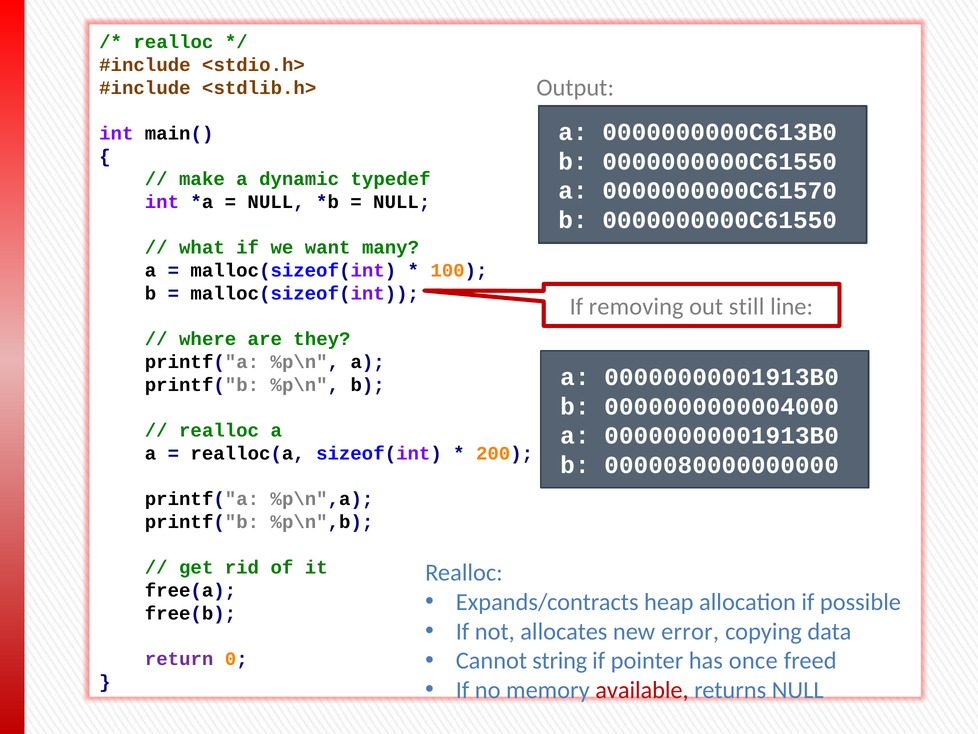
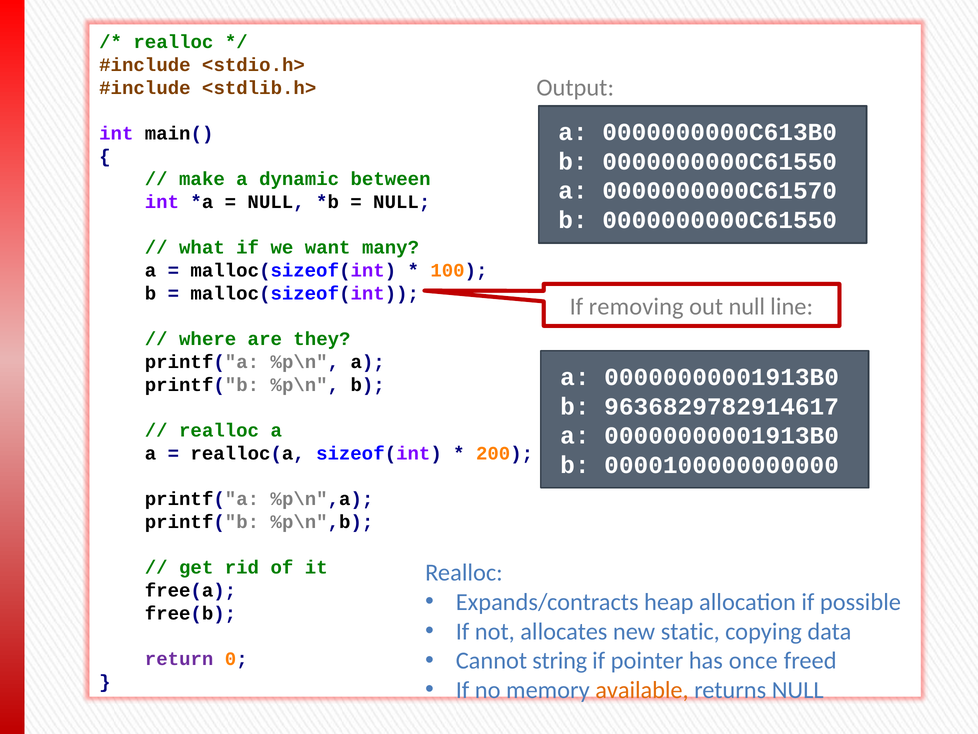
typedef: typedef -> between
out still: still -> null
0000000000004000: 0000000000004000 -> 9636829782914617
0000080000000000: 0000080000000000 -> 0000100000000000
error: error -> static
available colour: red -> orange
